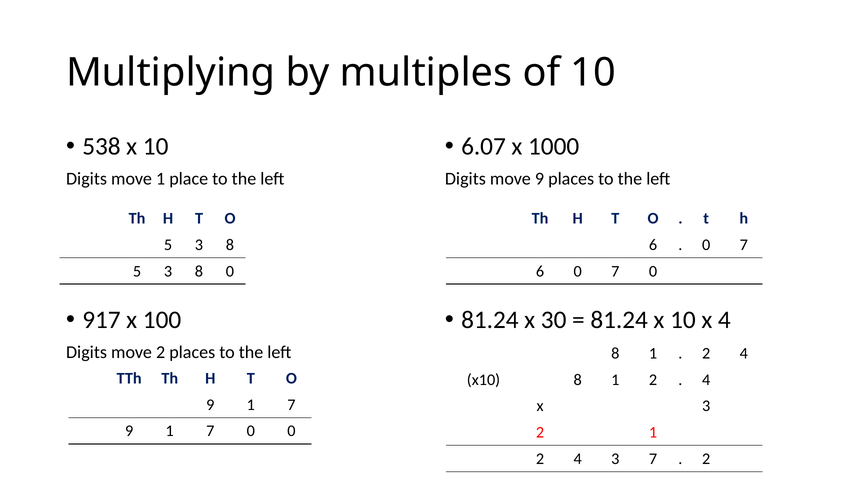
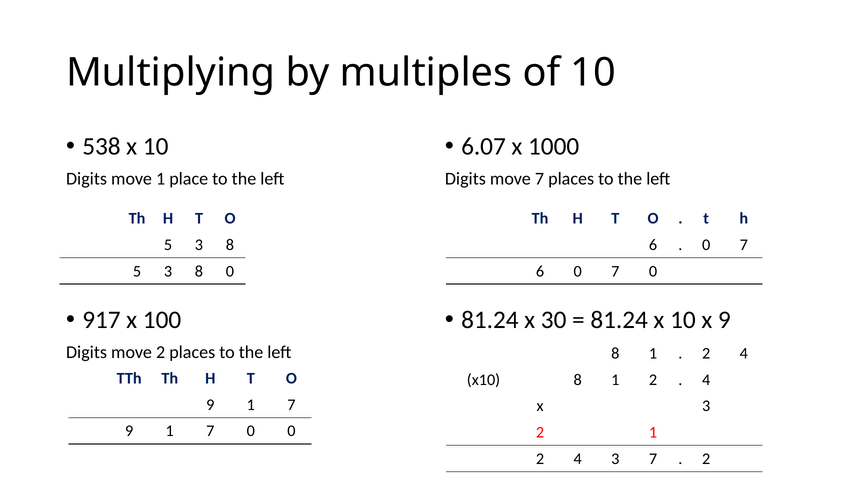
move 9: 9 -> 7
x 4: 4 -> 9
